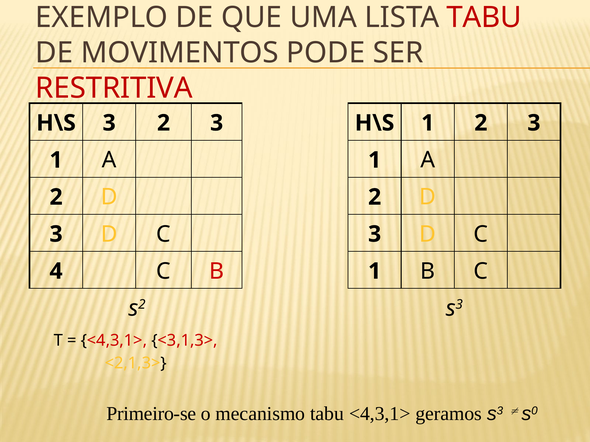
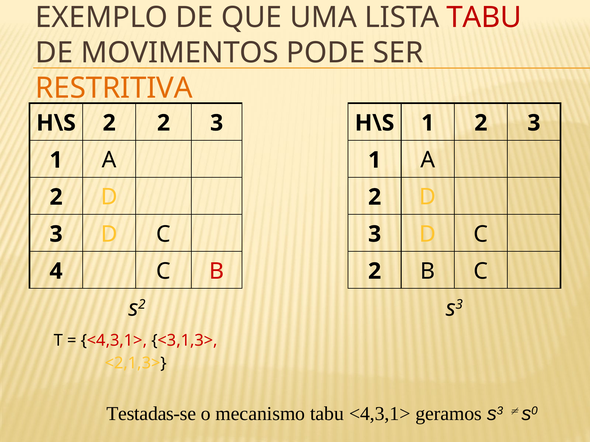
RESTRITIVA colour: red -> orange
H\S 3: 3 -> 2
B 1: 1 -> 2
Primeiro-se: Primeiro-se -> Testadas-se
